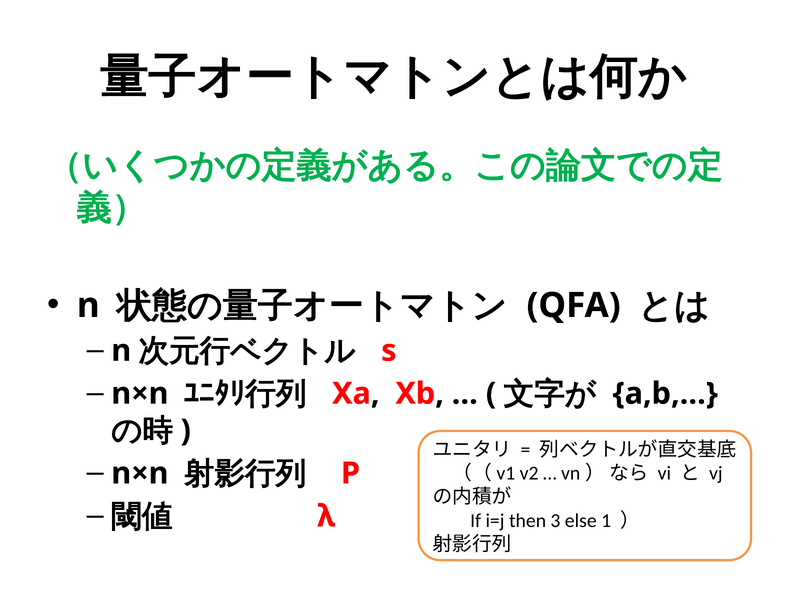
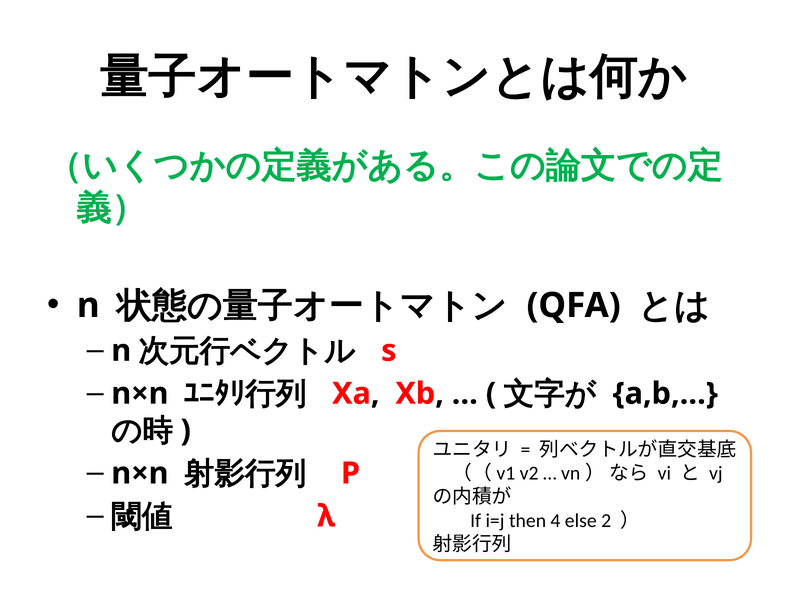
3: 3 -> 4
1: 1 -> 2
